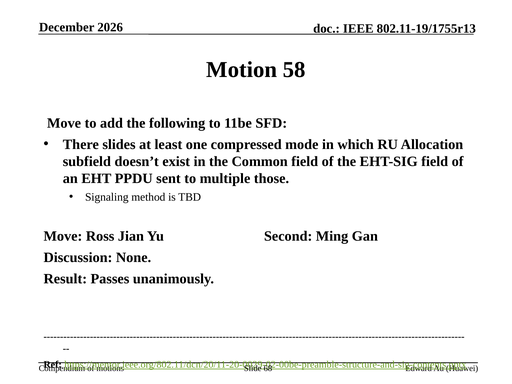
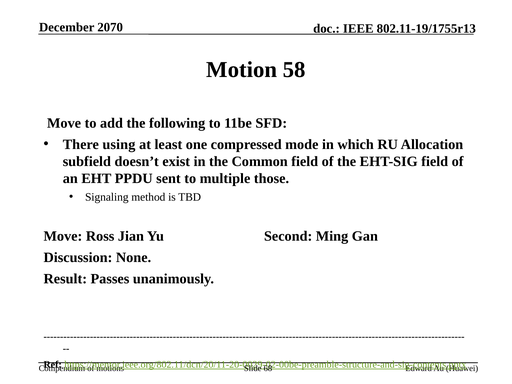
2026: 2026 -> 2070
slides: slides -> using
